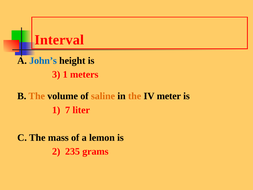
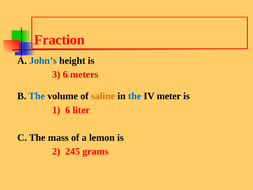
Interval: Interval -> Fraction
3 1: 1 -> 6
The at (37, 96) colour: orange -> blue
the at (135, 96) colour: orange -> blue
1 7: 7 -> 6
235: 235 -> 245
